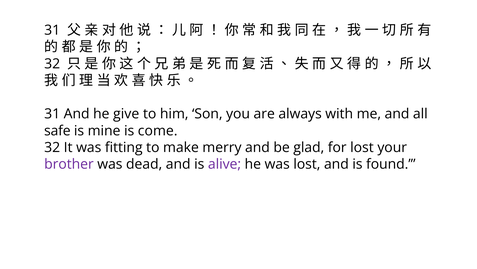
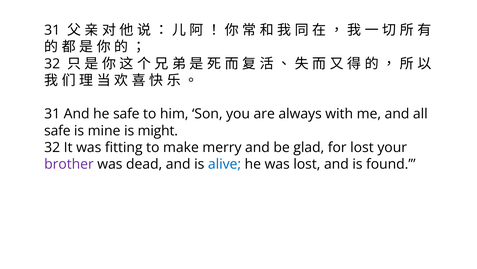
he give: give -> safe
come: come -> might
alive colour: purple -> blue
